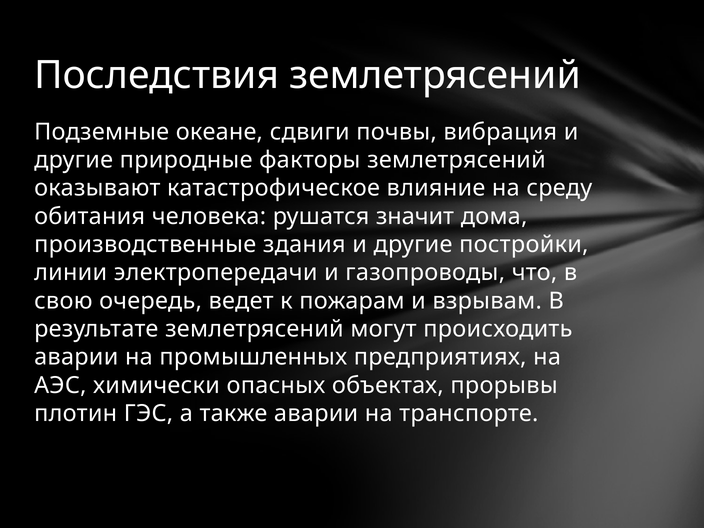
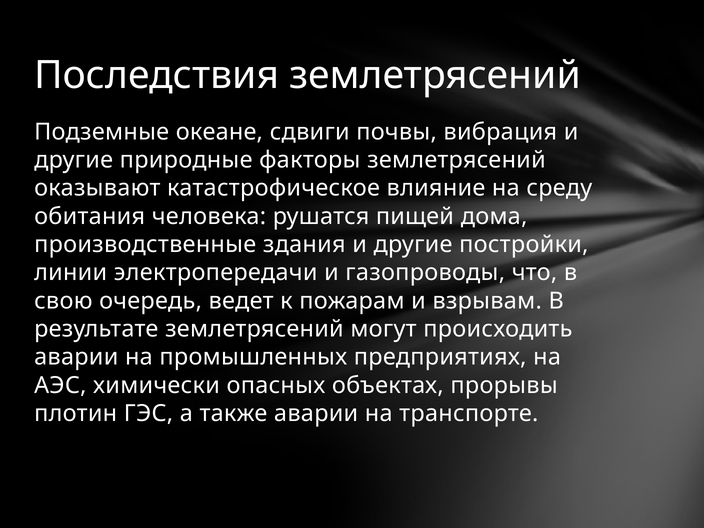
значит: значит -> пищей
